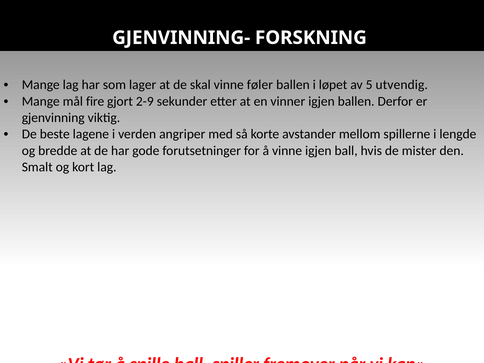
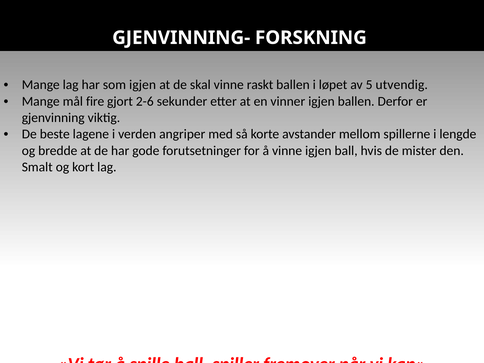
som lager: lager -> igjen
føler: føler -> raskt
2-9: 2-9 -> 2-6
